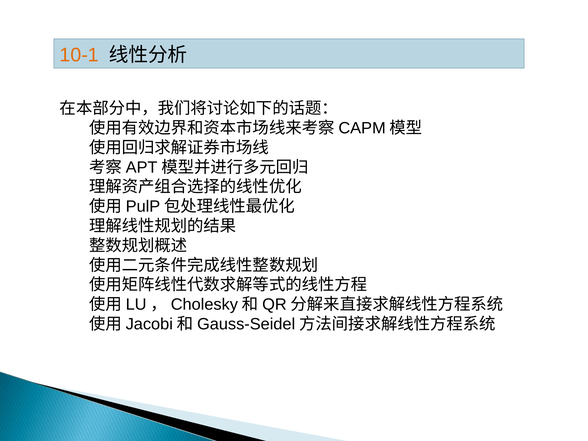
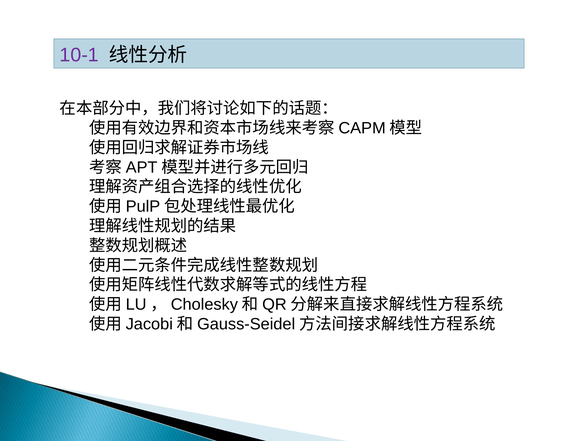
10-1 colour: orange -> purple
